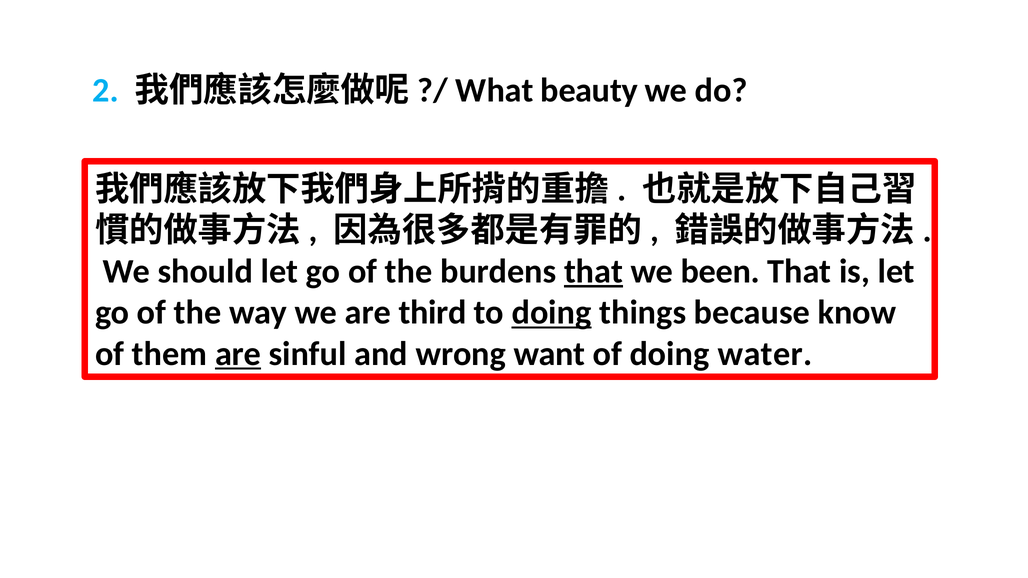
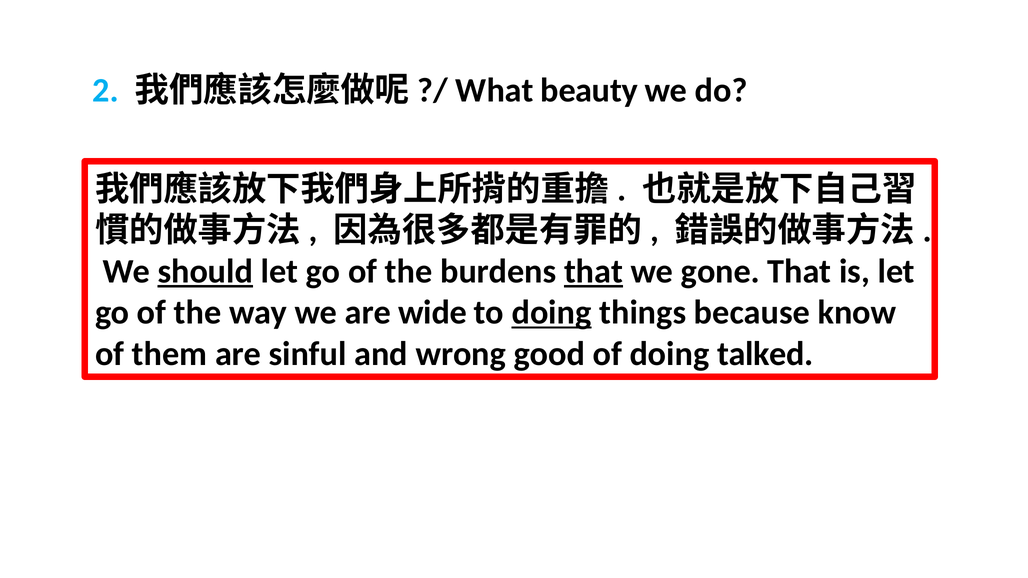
should underline: none -> present
been: been -> gone
third: third -> wide
are at (238, 354) underline: present -> none
want: want -> good
water: water -> talked
